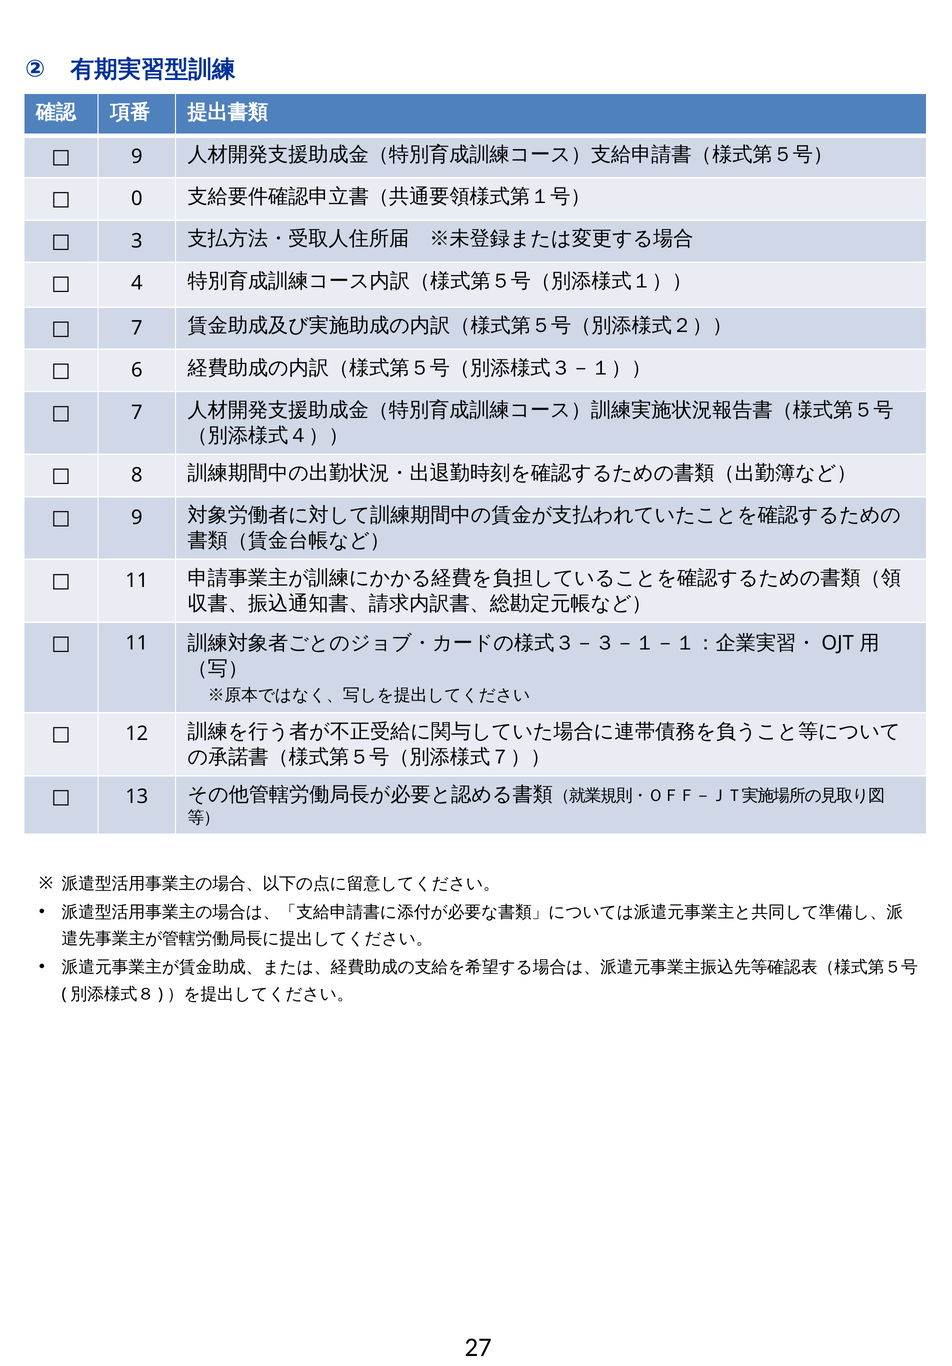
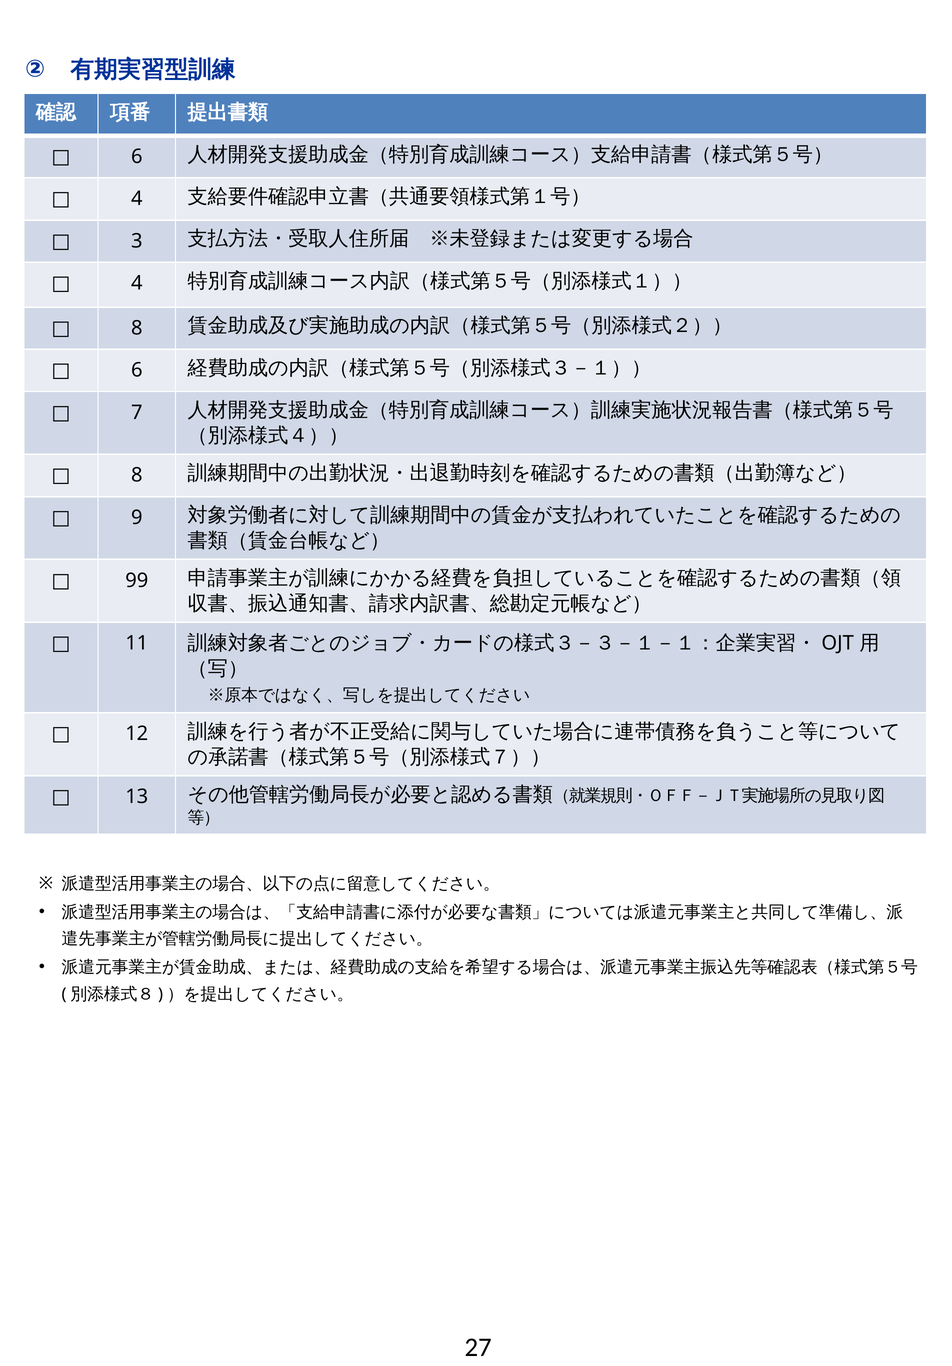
9 at (137, 157): 9 -> 6
0 at (137, 199): 0 -> 4
7 at (137, 328): 7 -> 8
11 at (137, 580): 11 -> 99
